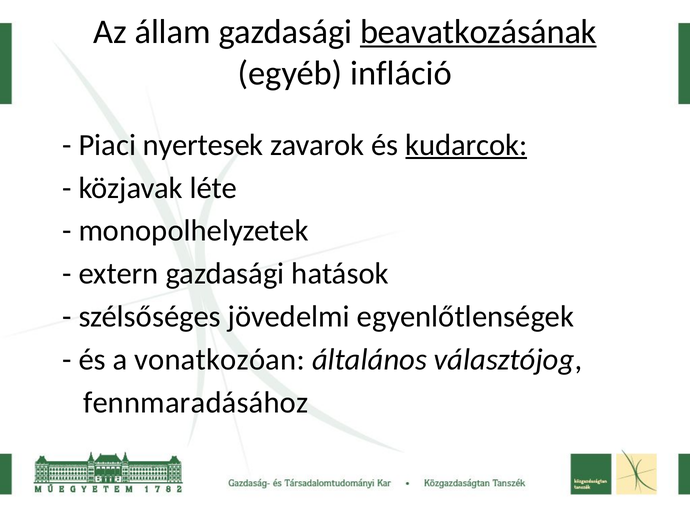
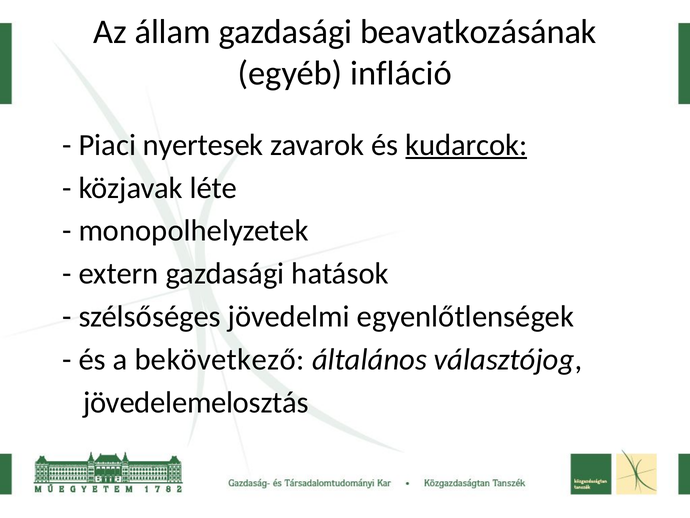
beavatkozásának underline: present -> none
vonatkozóan: vonatkozóan -> bekövetkező
fennmaradásához: fennmaradásához -> jövedelemelosztás
